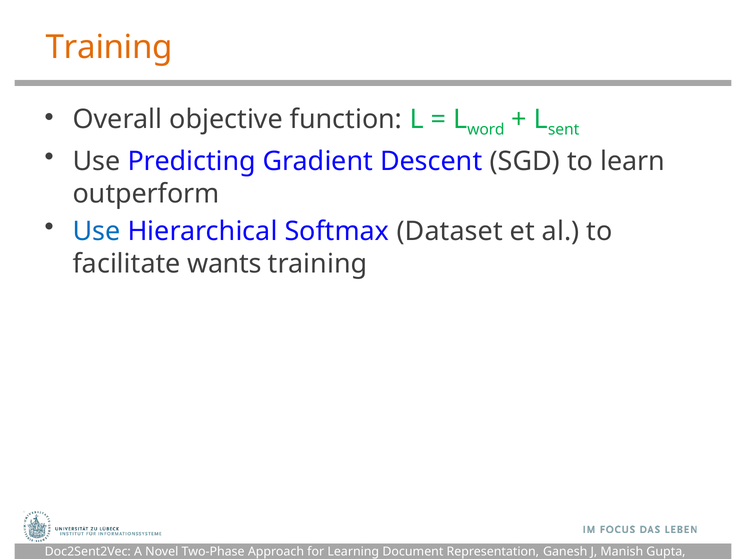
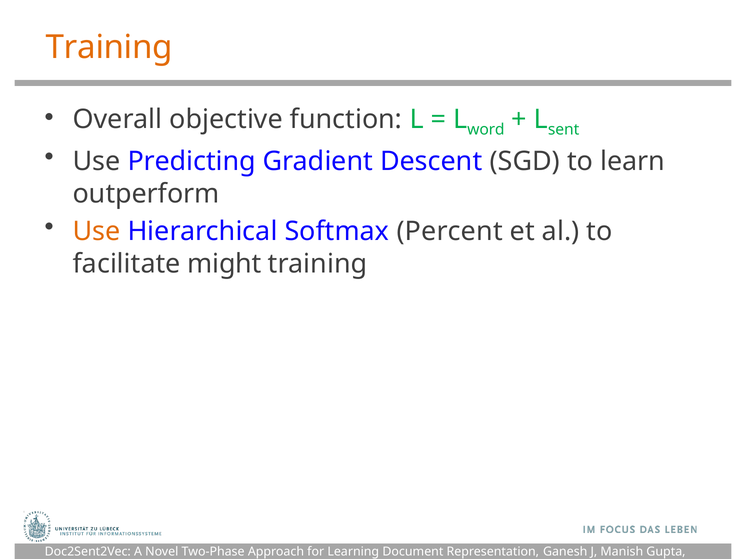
Use at (97, 232) colour: blue -> orange
Dataset: Dataset -> Percent
wants: wants -> might
